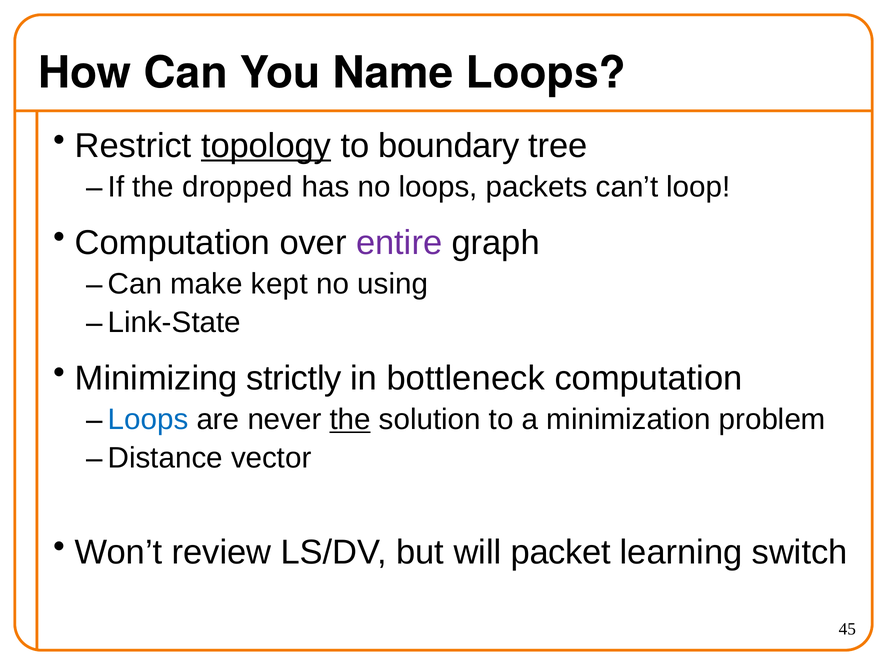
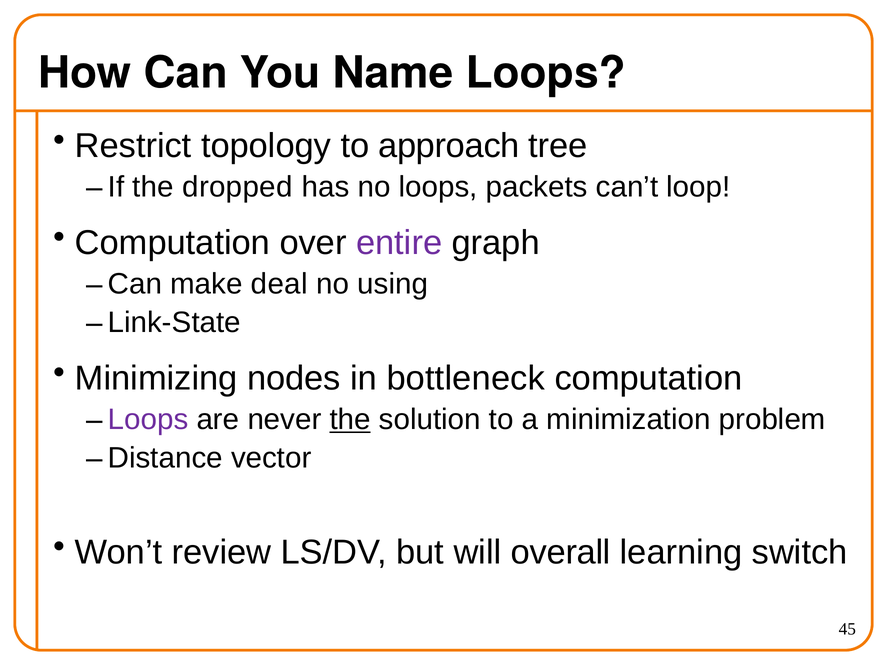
topology underline: present -> none
boundary: boundary -> approach
kept: kept -> deal
strictly: strictly -> nodes
Loops at (148, 420) colour: blue -> purple
packet: packet -> overall
